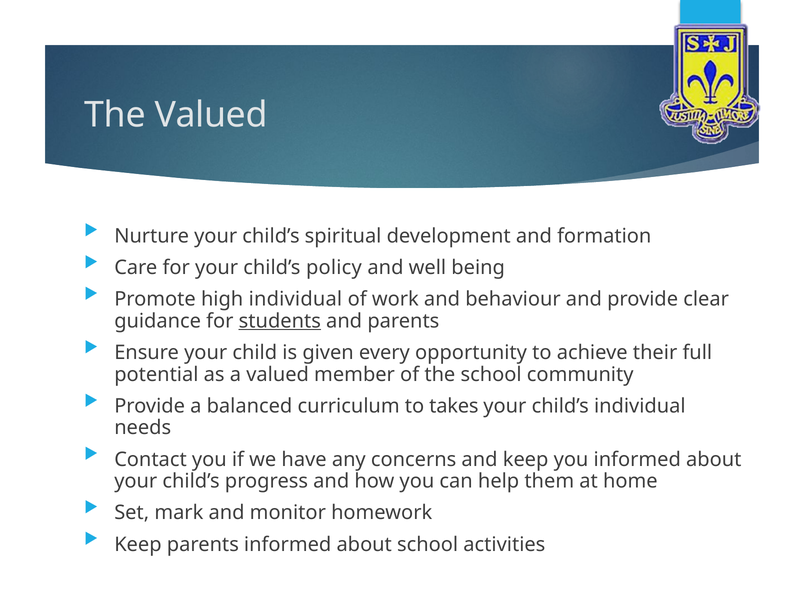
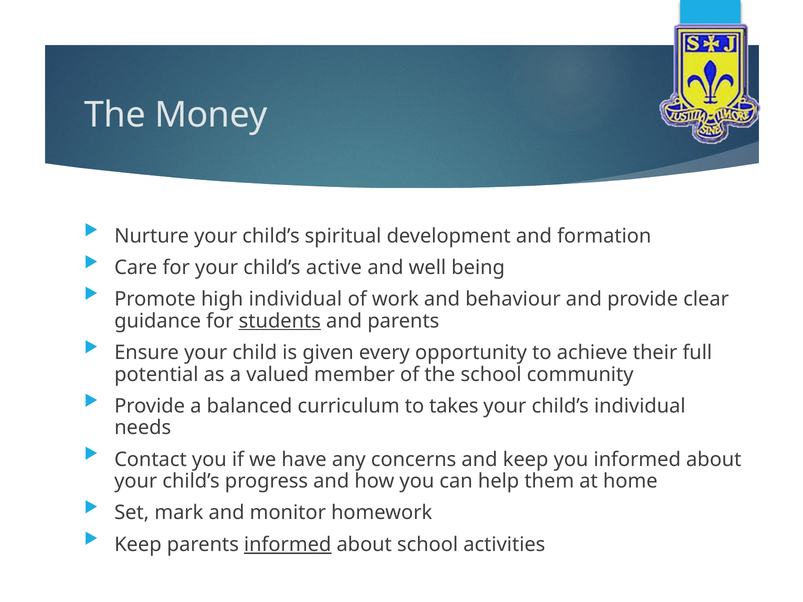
The Valued: Valued -> Money
policy: policy -> active
informed at (288, 545) underline: none -> present
